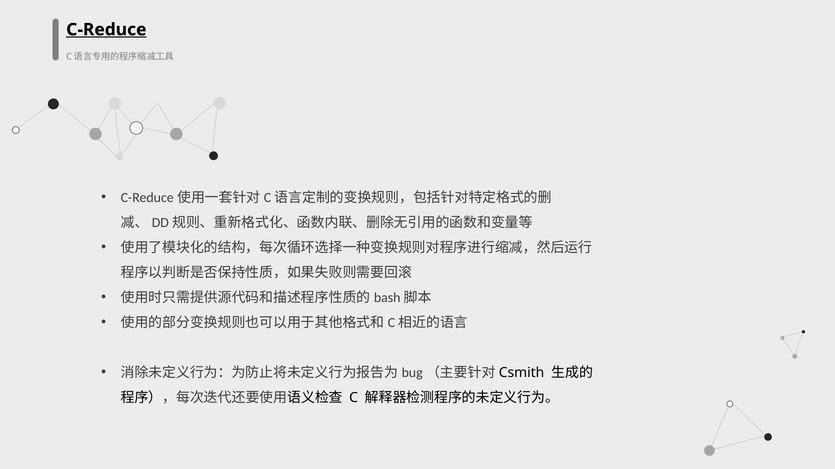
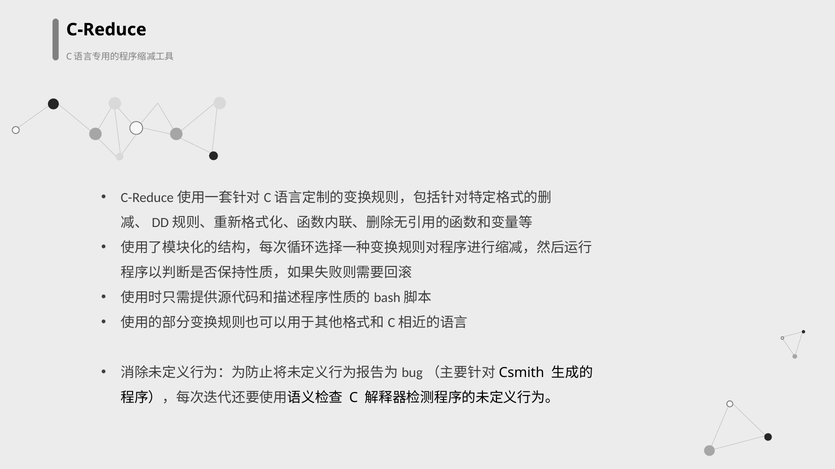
C-Reduce underline: present -> none
